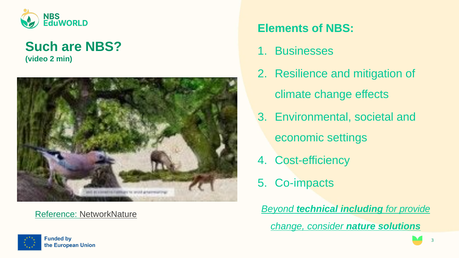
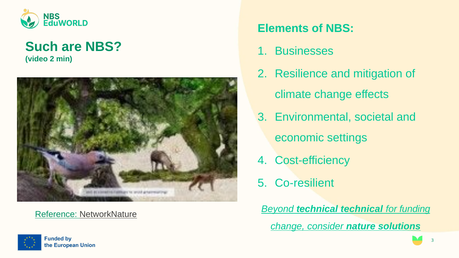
Co-impacts: Co-impacts -> Co-resilient
technical including: including -> technical
provide: provide -> funding
